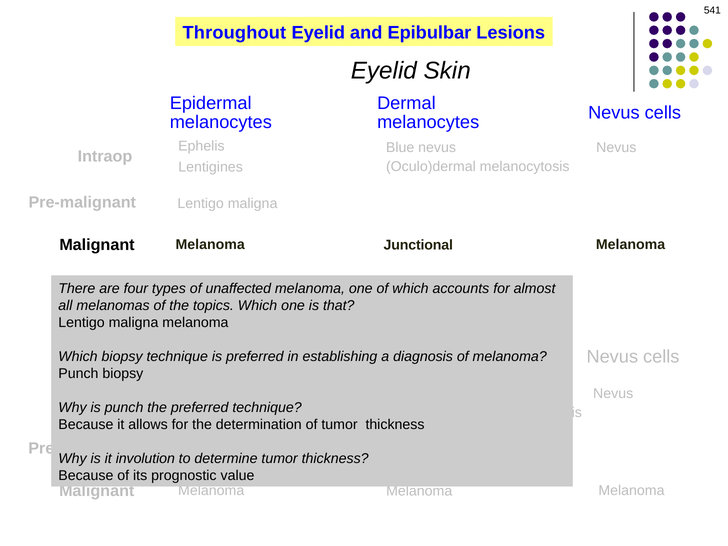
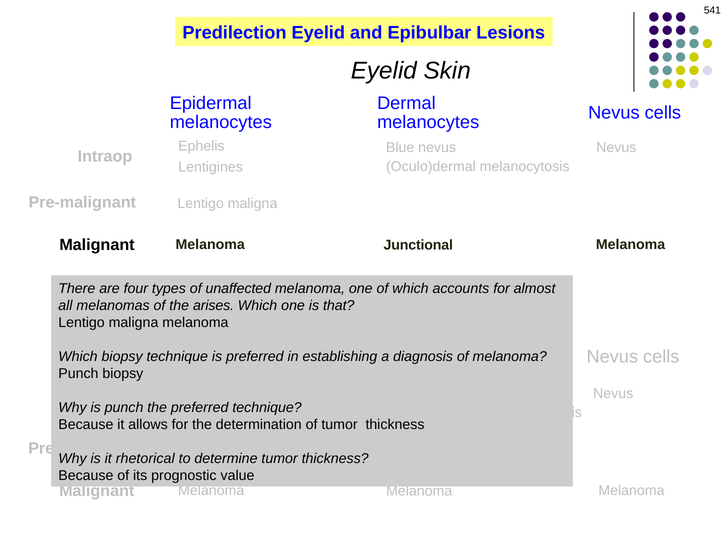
Throughout: Throughout -> Predilection
topics: topics -> arises
involution: involution -> rhetorical
